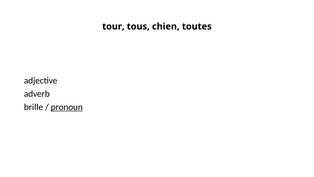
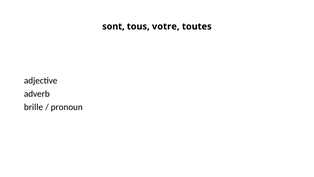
tour: tour -> sont
chien: chien -> votre
pronoun underline: present -> none
